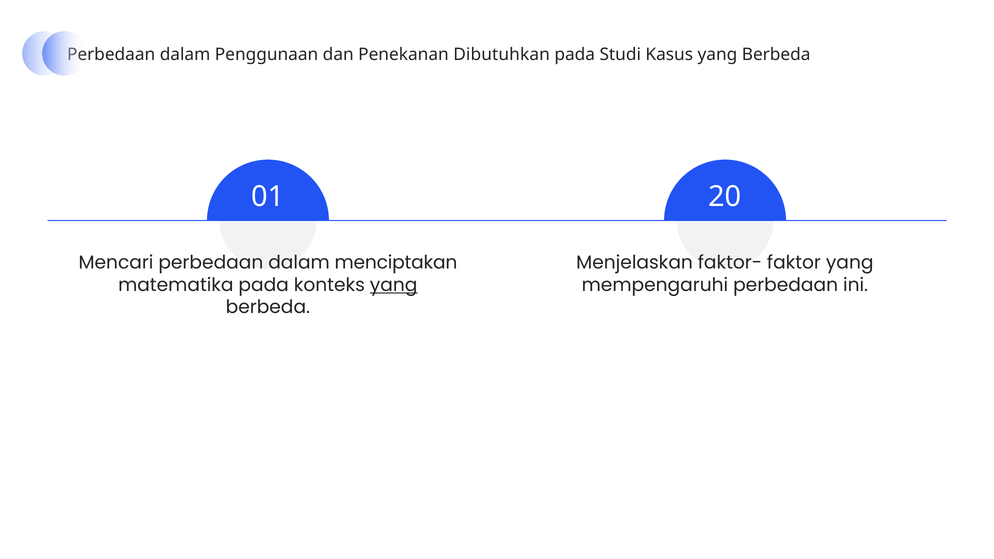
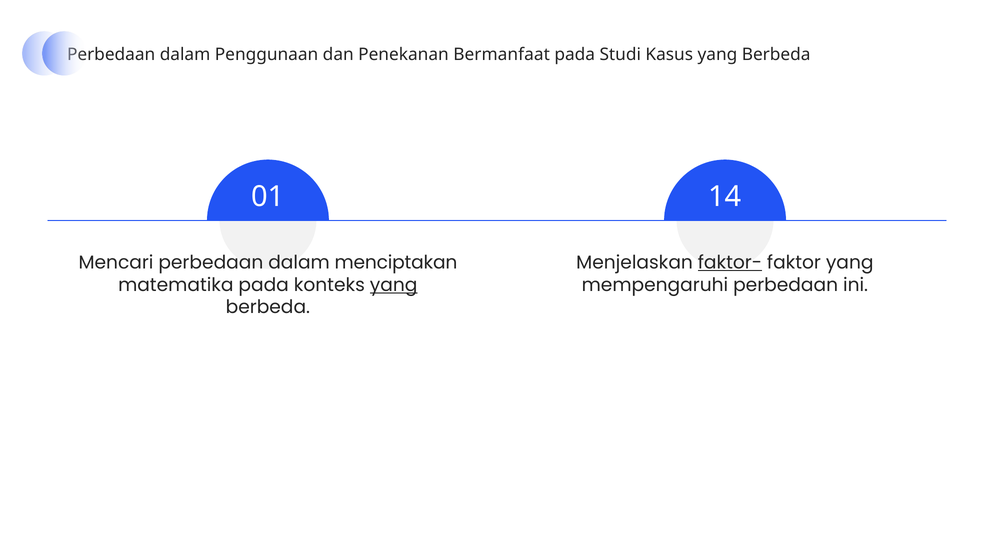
Dibutuhkan: Dibutuhkan -> Bermanfaat
20: 20 -> 14
faktor- underline: none -> present
